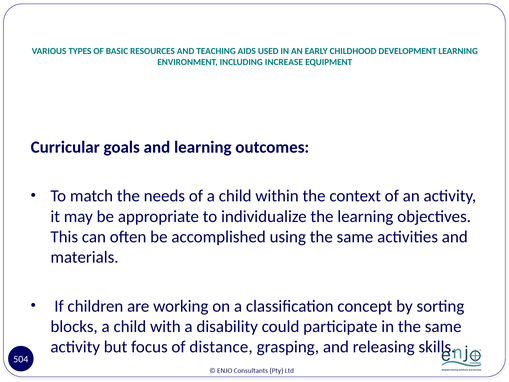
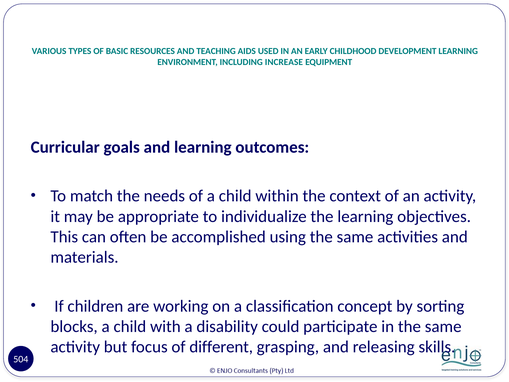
distance: distance -> different
